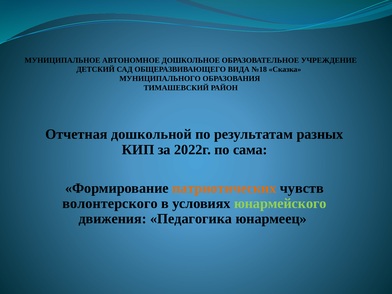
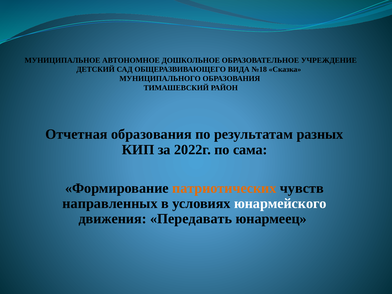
Отчетная дошкольной: дошкольной -> образования
волонтерского: волонтерского -> направленных
юнармейского colour: light green -> white
Педагогика: Педагогика -> Передавать
